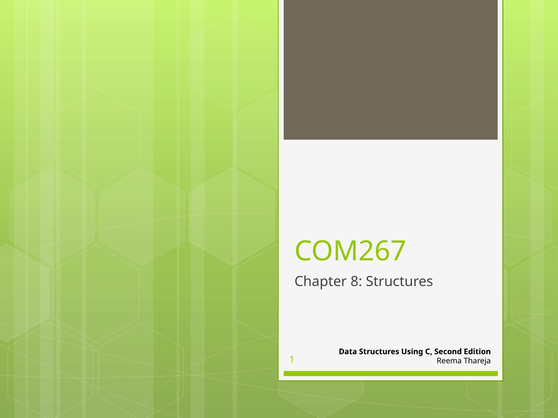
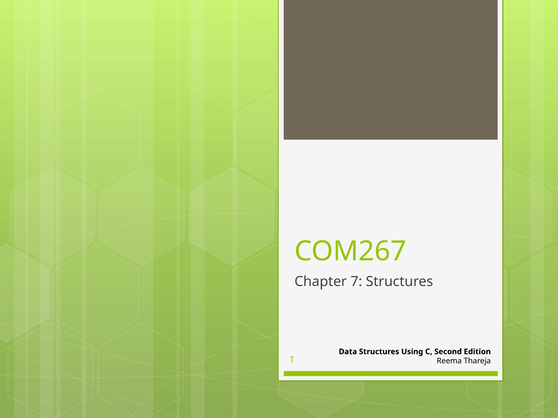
8: 8 -> 7
